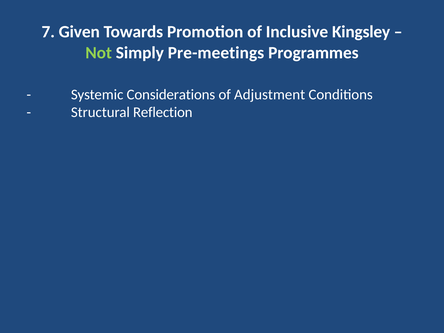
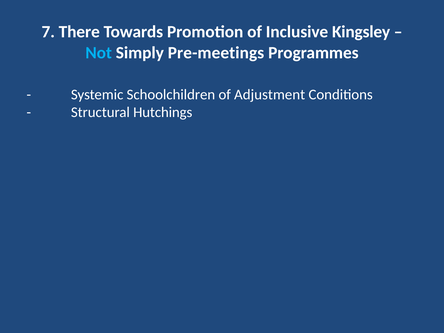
Given: Given -> There
Not colour: light green -> light blue
Considerations: Considerations -> Schoolchildren
Reflection: Reflection -> Hutchings
